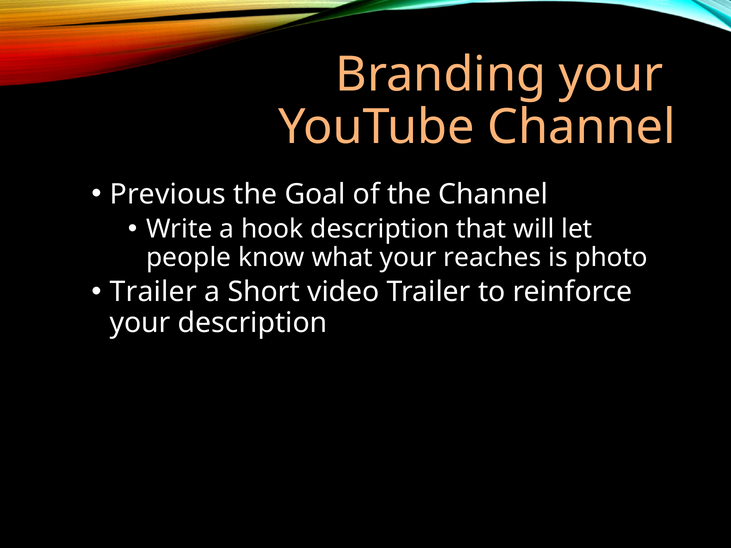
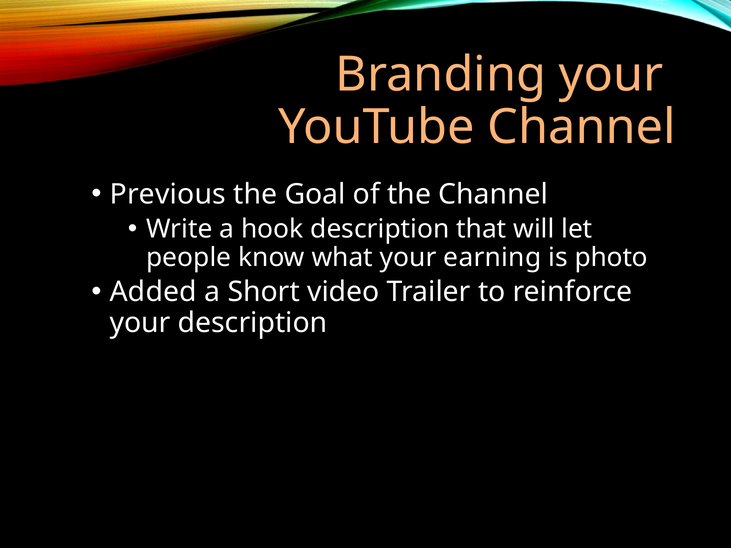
reaches: reaches -> earning
Trailer at (153, 292): Trailer -> Added
